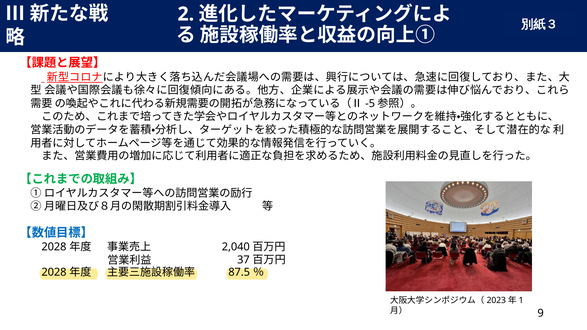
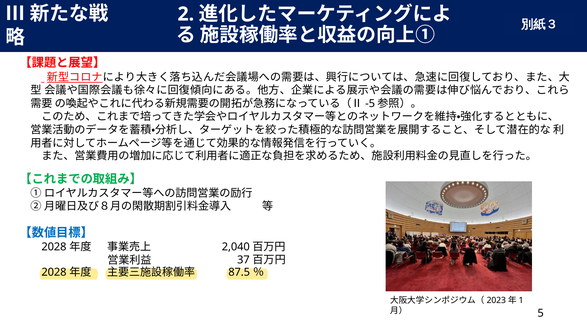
9: 9 -> 5
